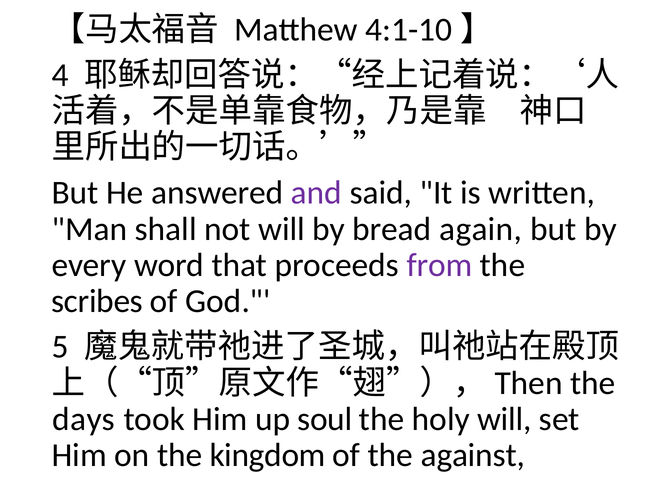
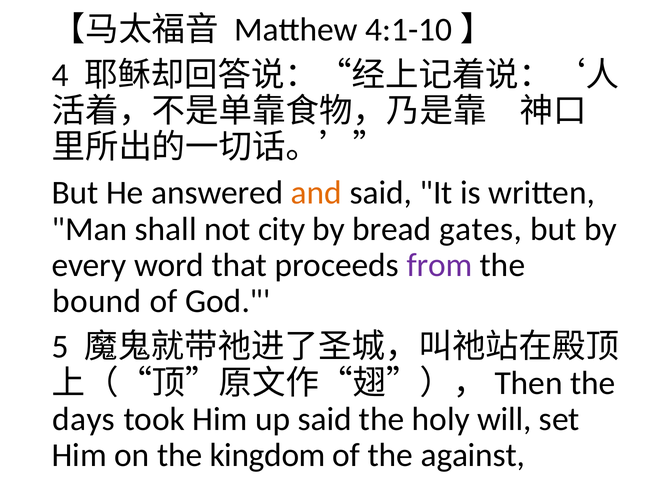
and colour: purple -> orange
not will: will -> city
again: again -> gates
scribes: scribes -> bound
up soul: soul -> said
